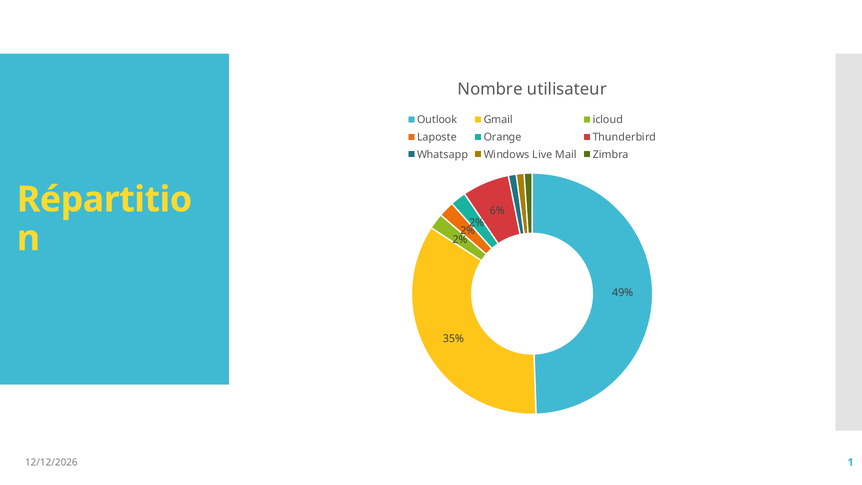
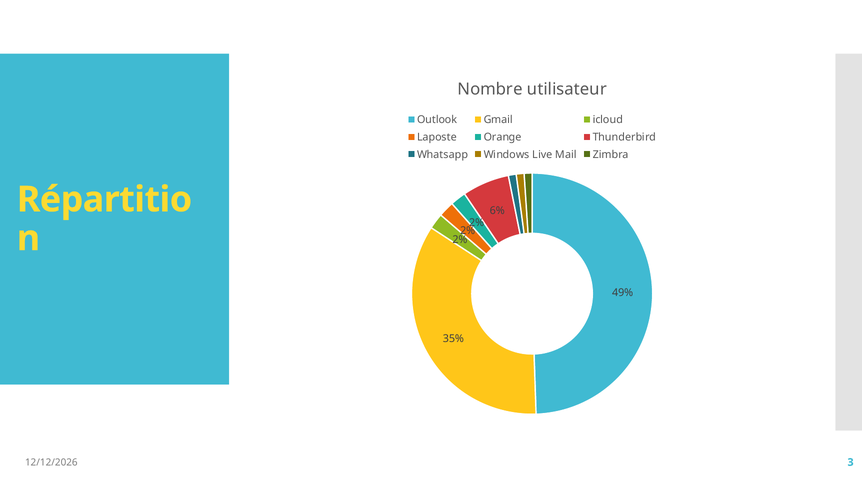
1: 1 -> 3
